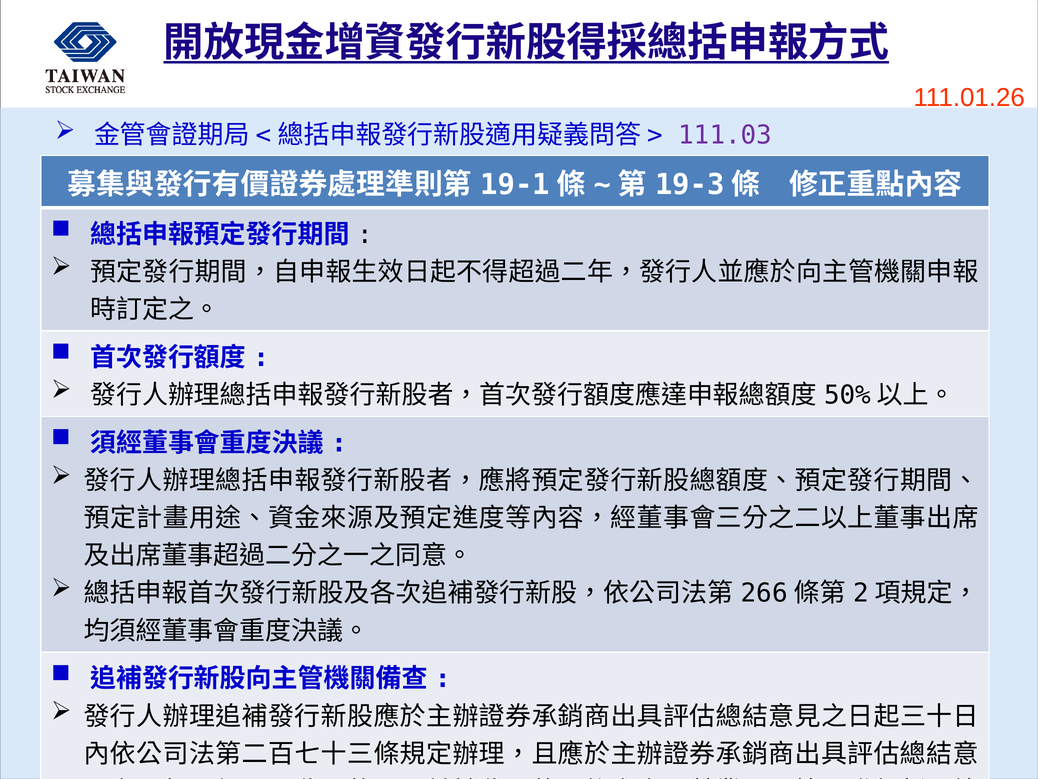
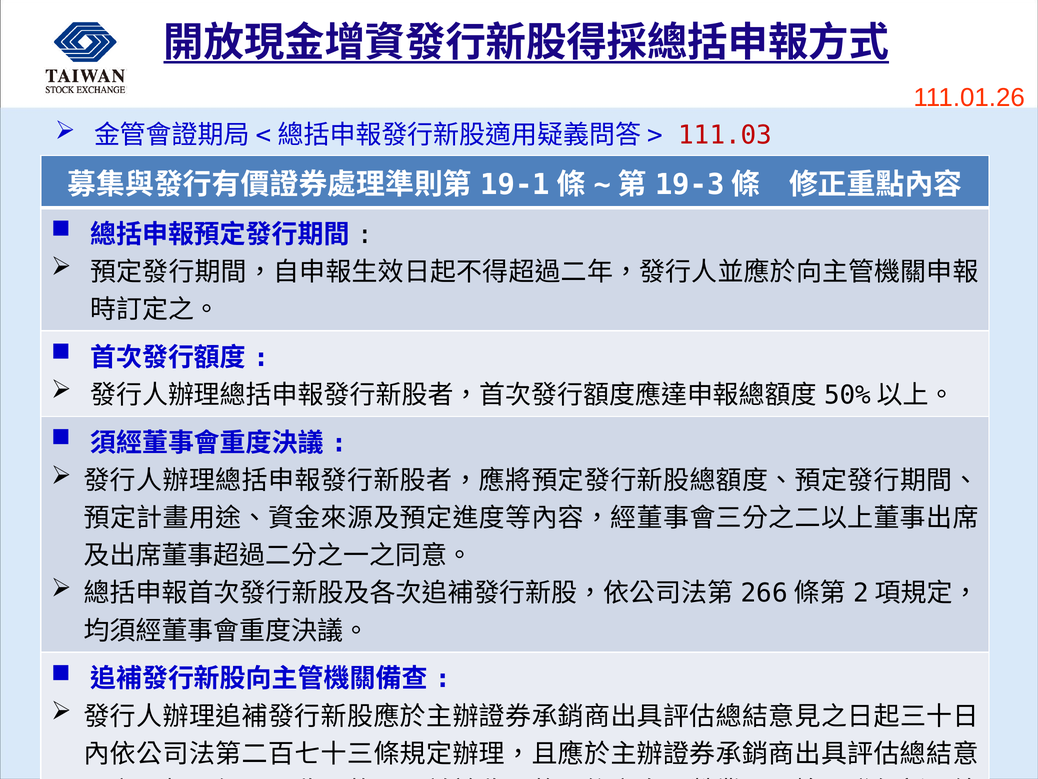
111.03 colour: purple -> red
